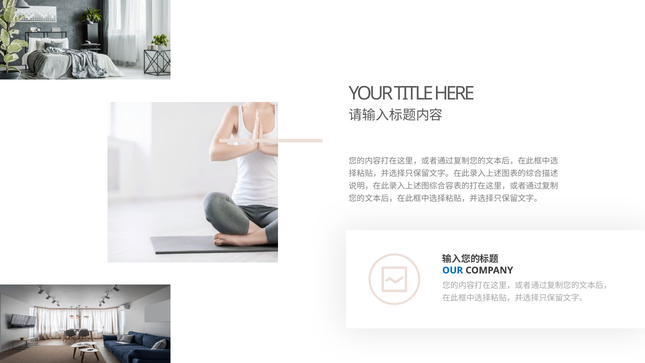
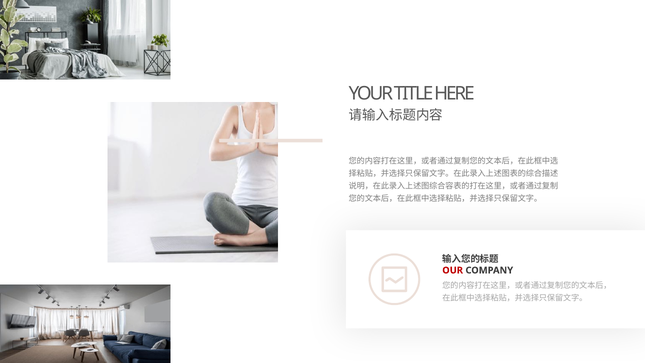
OUR colour: blue -> red
